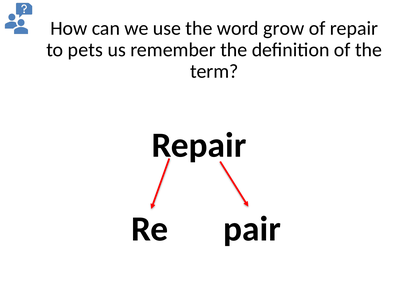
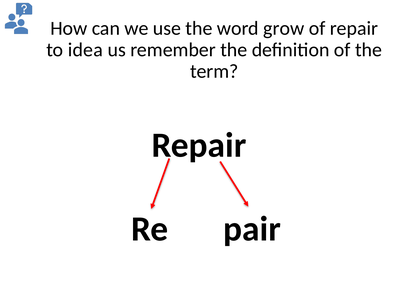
pets: pets -> idea
